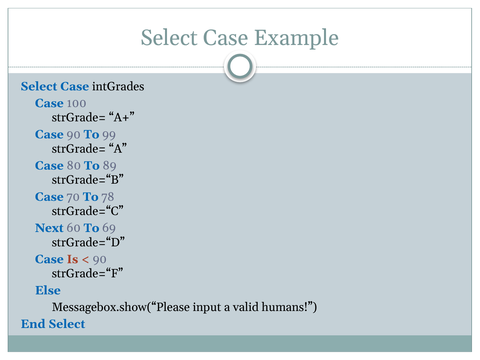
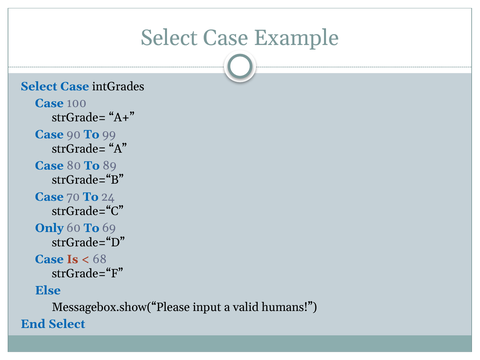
78: 78 -> 24
Next: Next -> Only
90 at (100, 259): 90 -> 68
